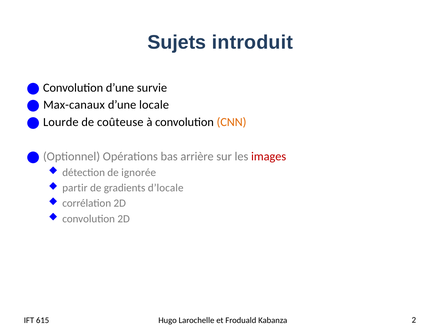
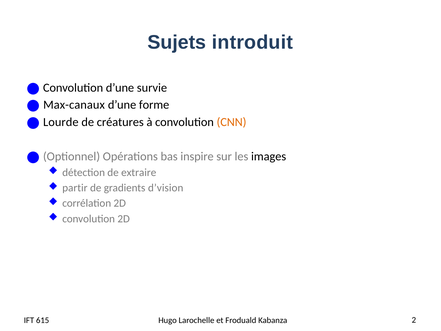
locale: locale -> forme
coûteuse: coûteuse -> créatures
arrière: arrière -> inspire
images colour: red -> black
ignorée: ignorée -> extraire
d’locale: d’locale -> d’vision
